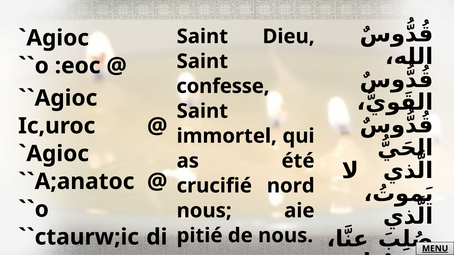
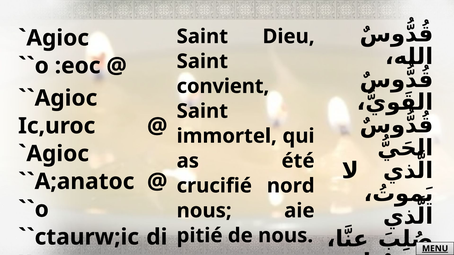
confesse: confesse -> convient
